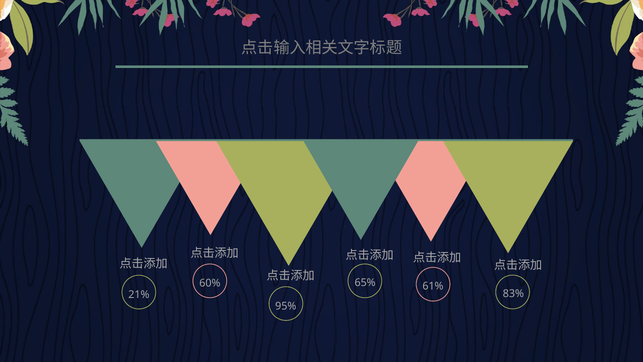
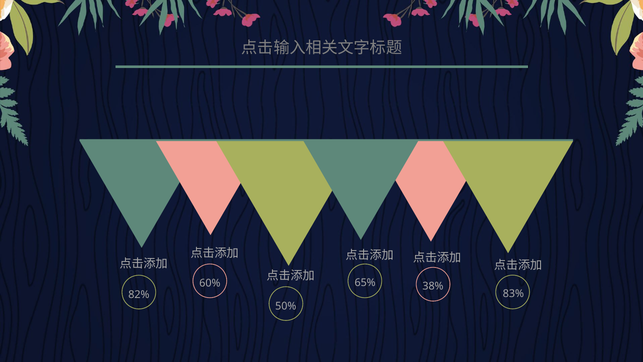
61%: 61% -> 38%
21%: 21% -> 82%
95%: 95% -> 50%
